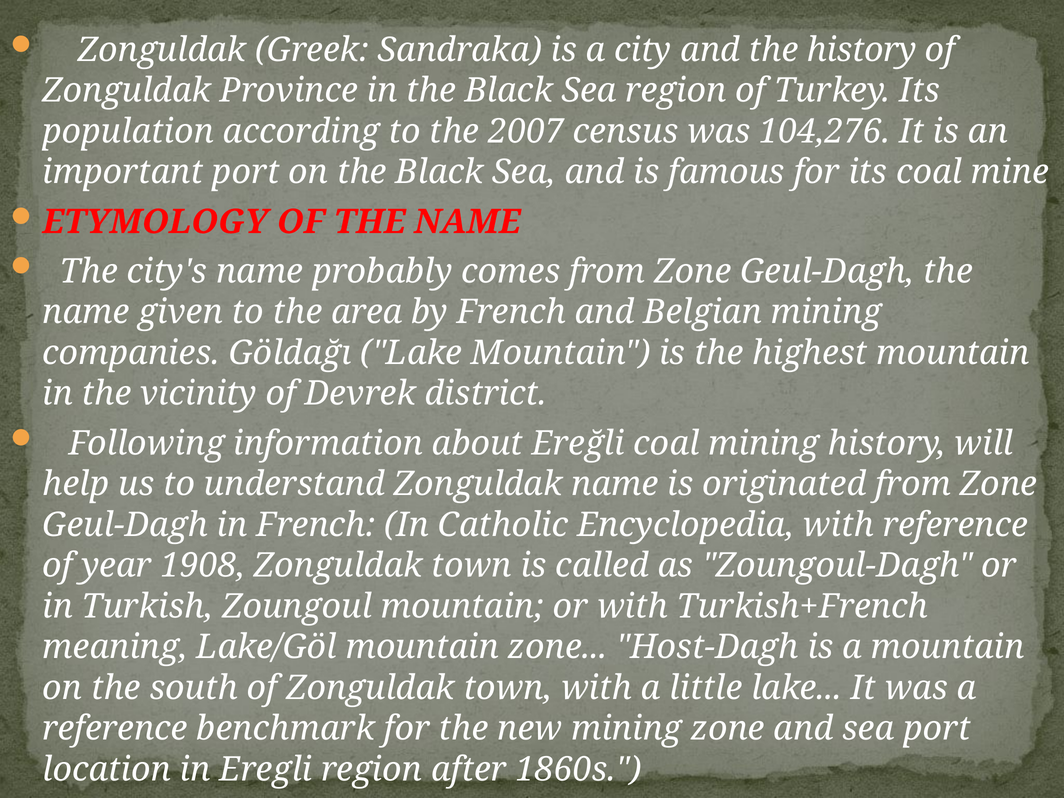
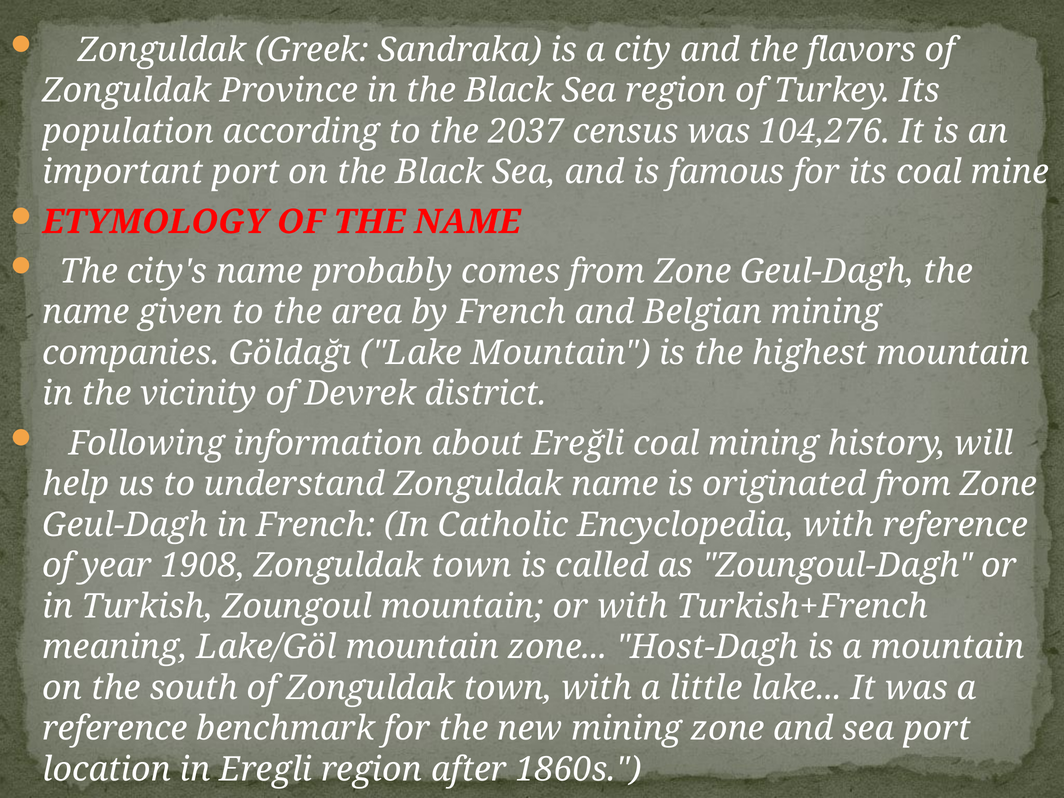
the history: history -> flavors
2007: 2007 -> 2037
